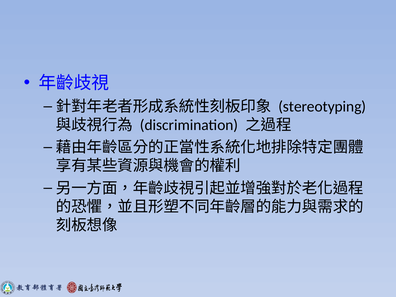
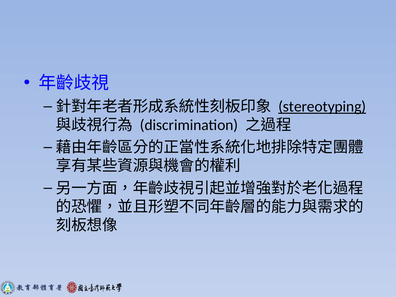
stereotyping underline: none -> present
